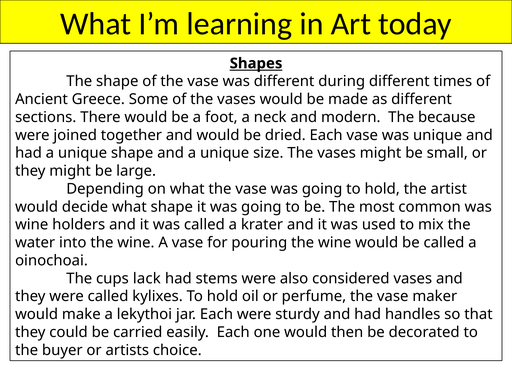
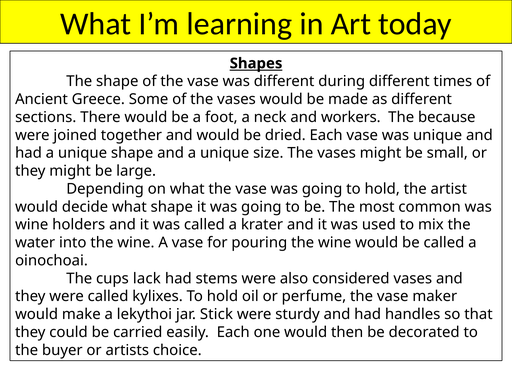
modern: modern -> workers
jar Each: Each -> Stick
